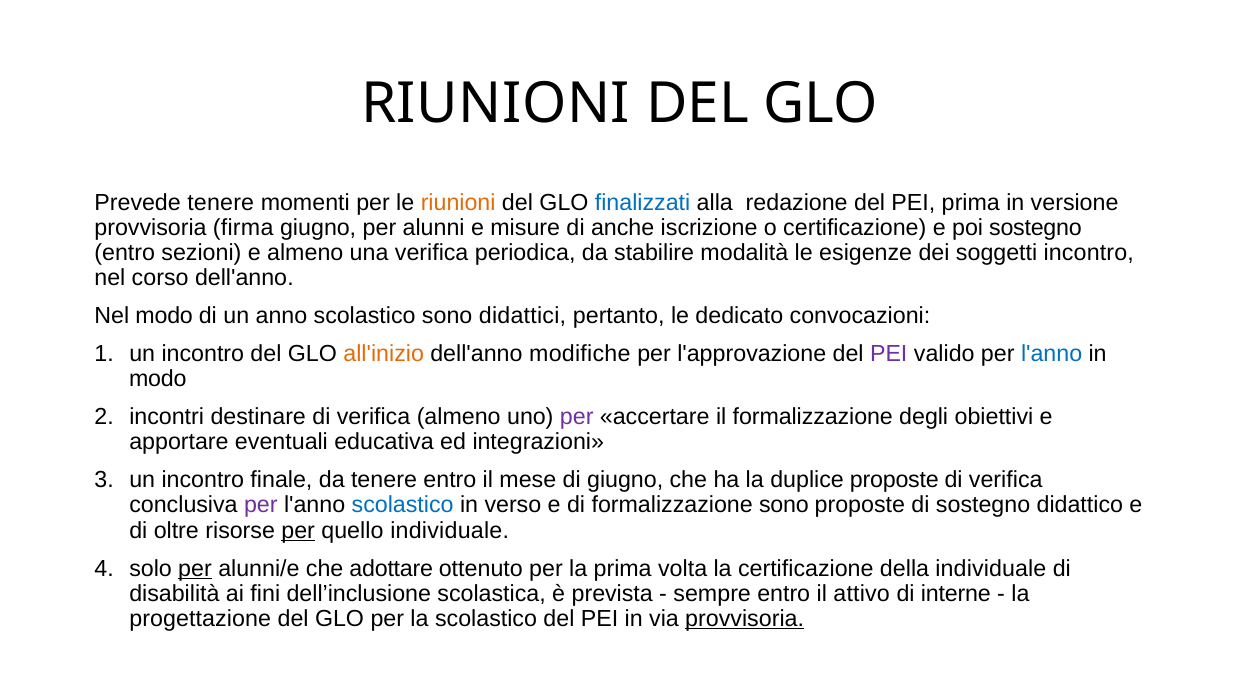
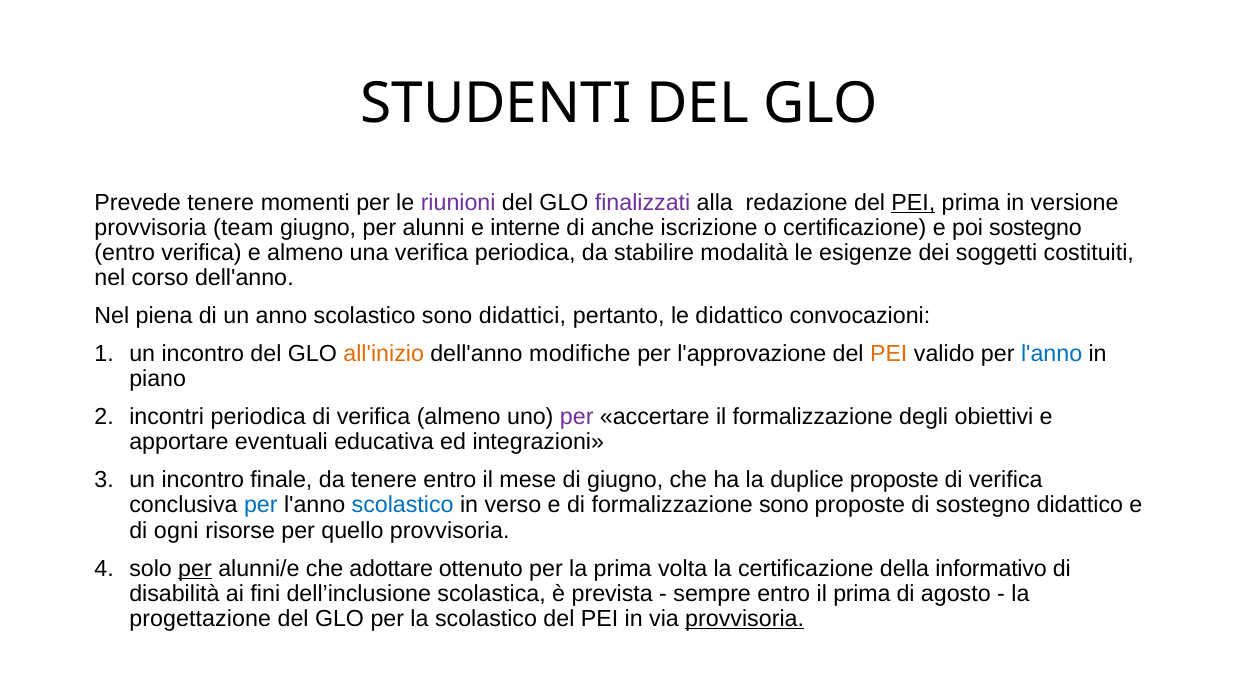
RIUNIONI at (496, 104): RIUNIONI -> STUDENTI
riunioni at (458, 203) colour: orange -> purple
finalizzati colour: blue -> purple
PEI at (913, 203) underline: none -> present
firma: firma -> team
misure: misure -> interne
entro sezioni: sezioni -> verifica
soggetti incontro: incontro -> costituiti
Nel modo: modo -> piena
le dedicato: dedicato -> didattico
PEI at (889, 354) colour: purple -> orange
modo at (158, 379): modo -> piano
incontri destinare: destinare -> periodica
per at (261, 505) colour: purple -> blue
oltre: oltre -> ogni
per at (298, 530) underline: present -> none
quello individuale: individuale -> provvisoria
della individuale: individuale -> informativo
il attivo: attivo -> prima
interne: interne -> agosto
